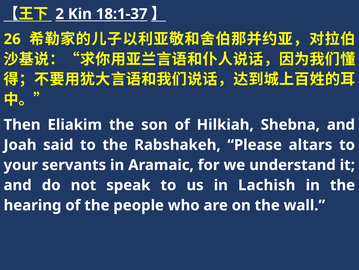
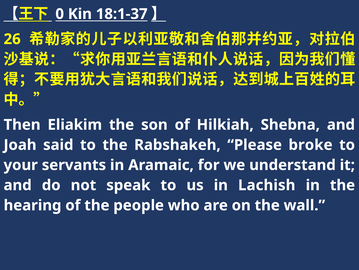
2: 2 -> 0
altars: altars -> broke
